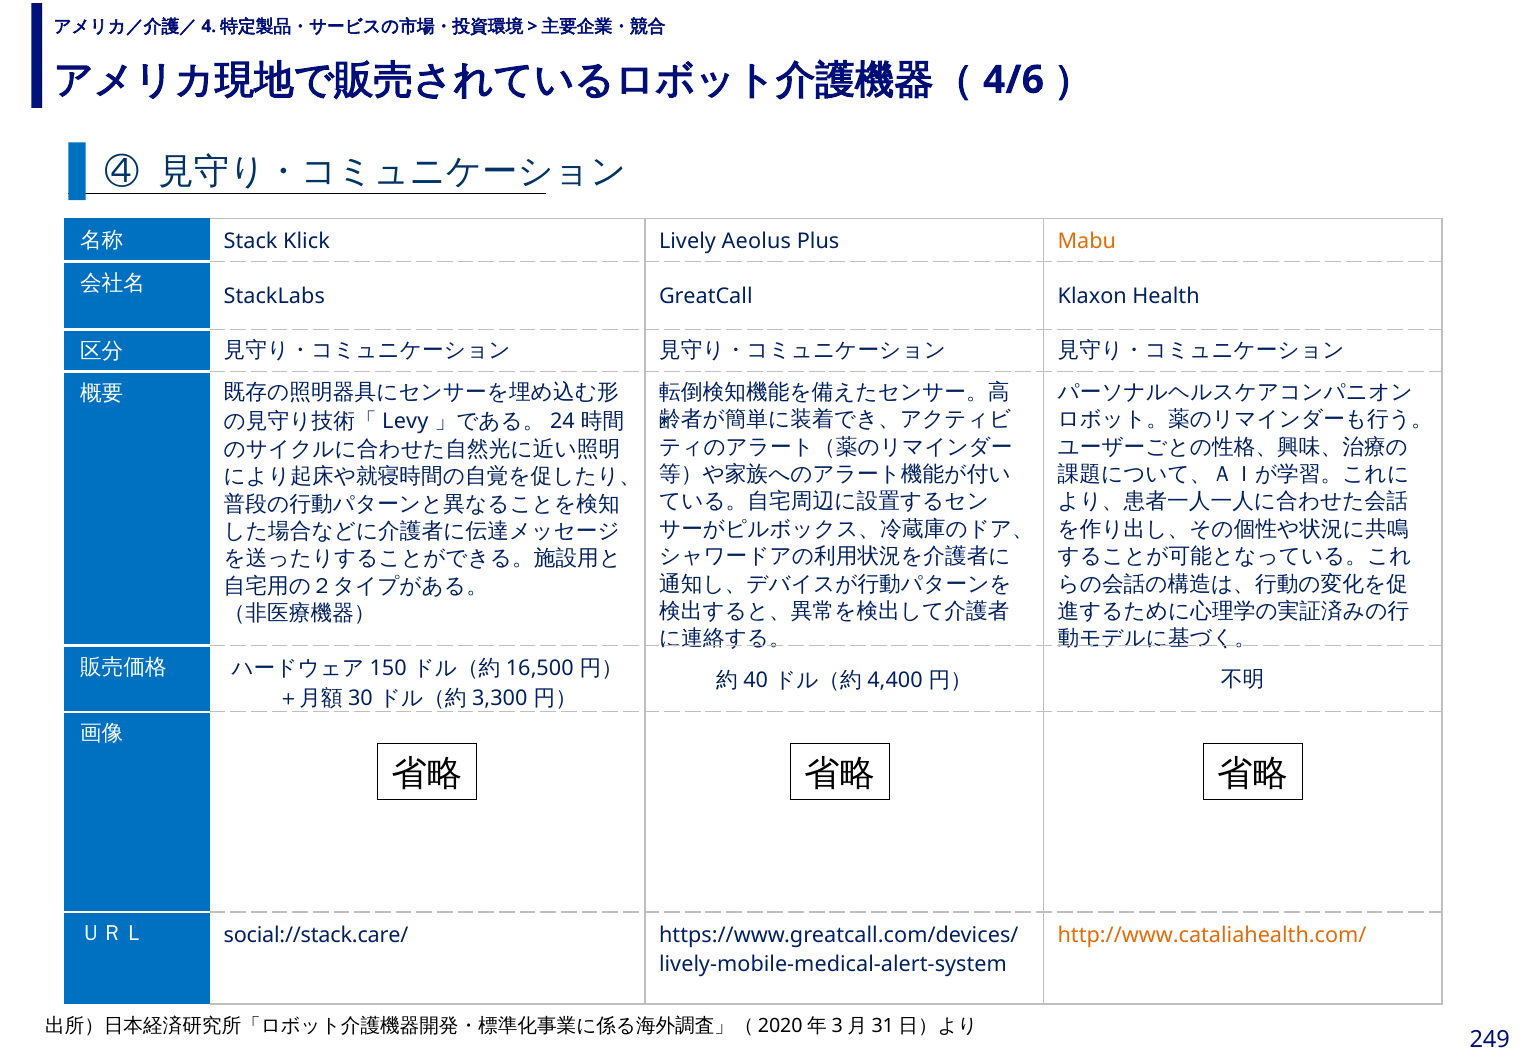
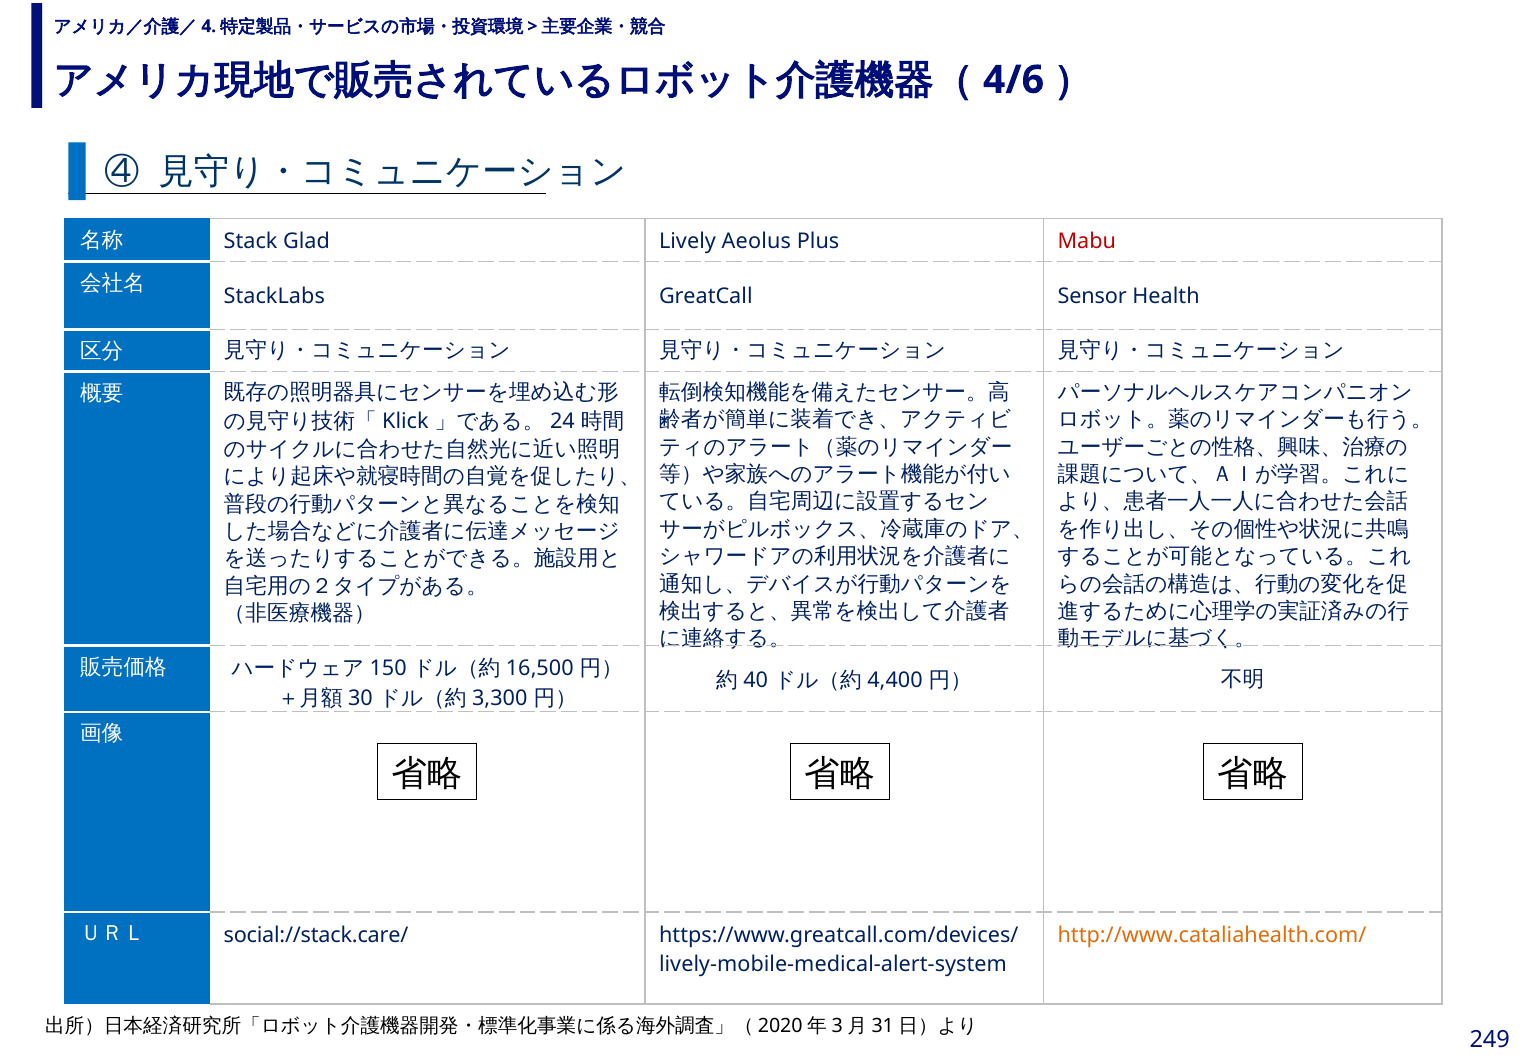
Klick: Klick -> Glad
Mabu colour: orange -> red
Klaxon: Klaxon -> Sensor
Levy: Levy -> Klick
